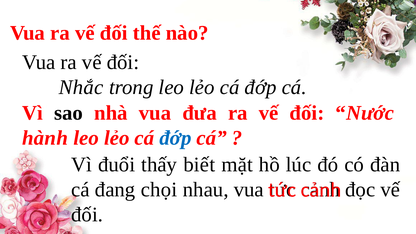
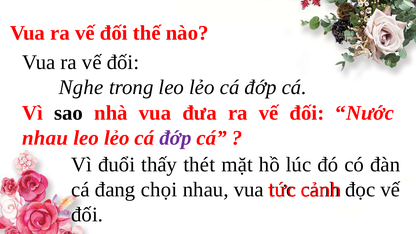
Nhắc: Nhắc -> Nghe
hành at (45, 138): hành -> nhau
đớp at (175, 138) colour: blue -> purple
biết: biết -> thét
